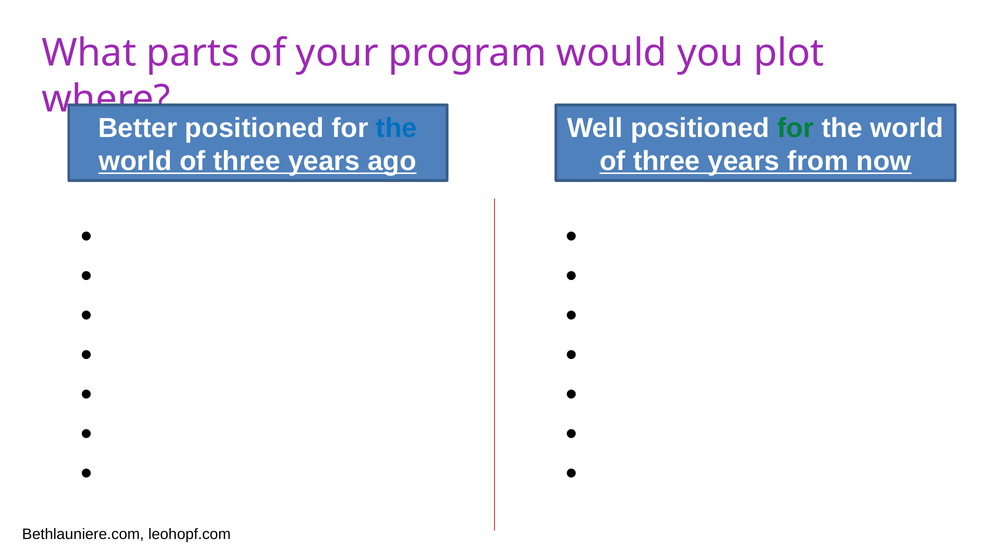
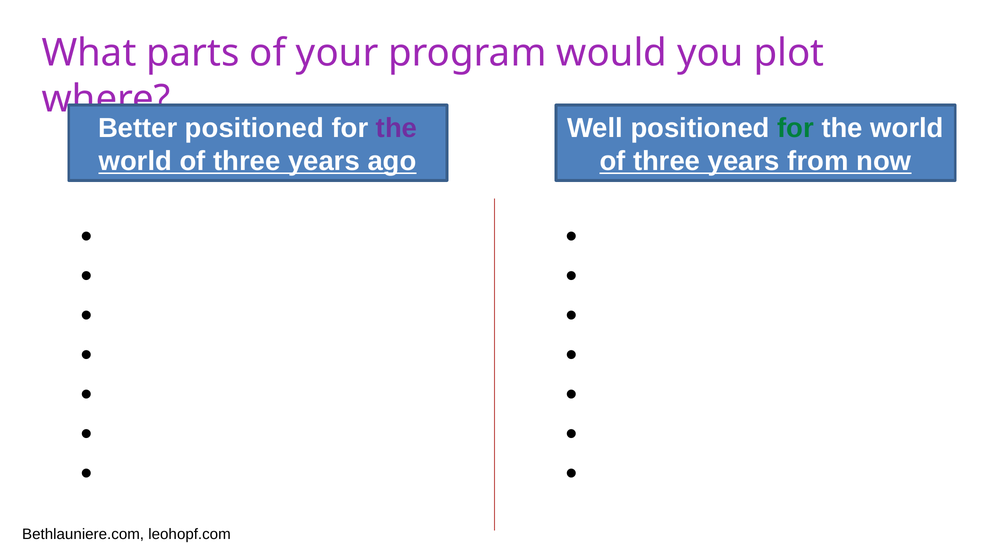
the at (397, 128) colour: blue -> purple
